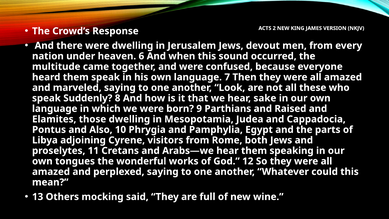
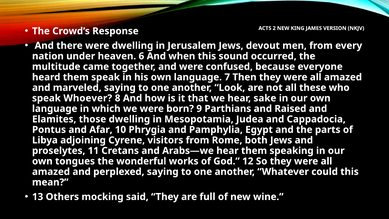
Suddenly: Suddenly -> Whoever
Also: Also -> Afar
